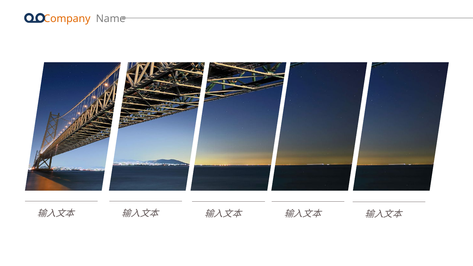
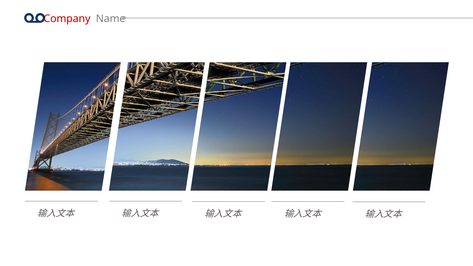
Company colour: orange -> red
